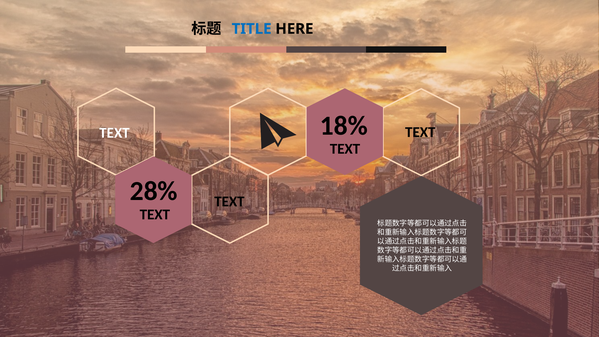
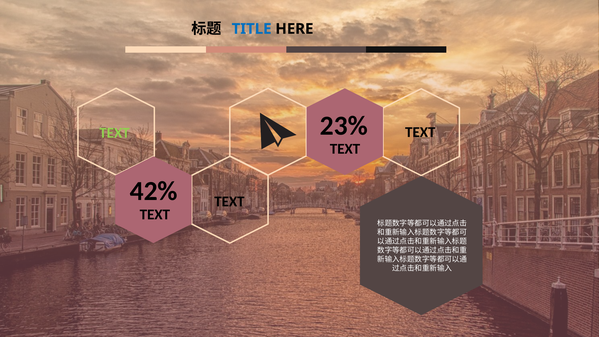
18%: 18% -> 23%
TEXT at (114, 133) colour: white -> light green
28%: 28% -> 42%
